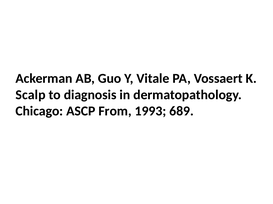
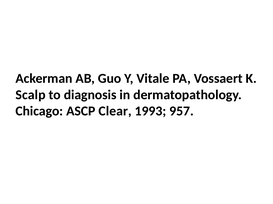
From: From -> Clear
689: 689 -> 957
